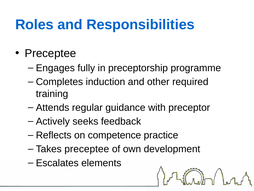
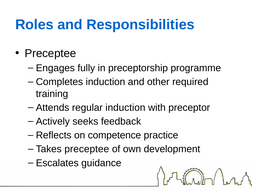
regular guidance: guidance -> induction
elements: elements -> guidance
